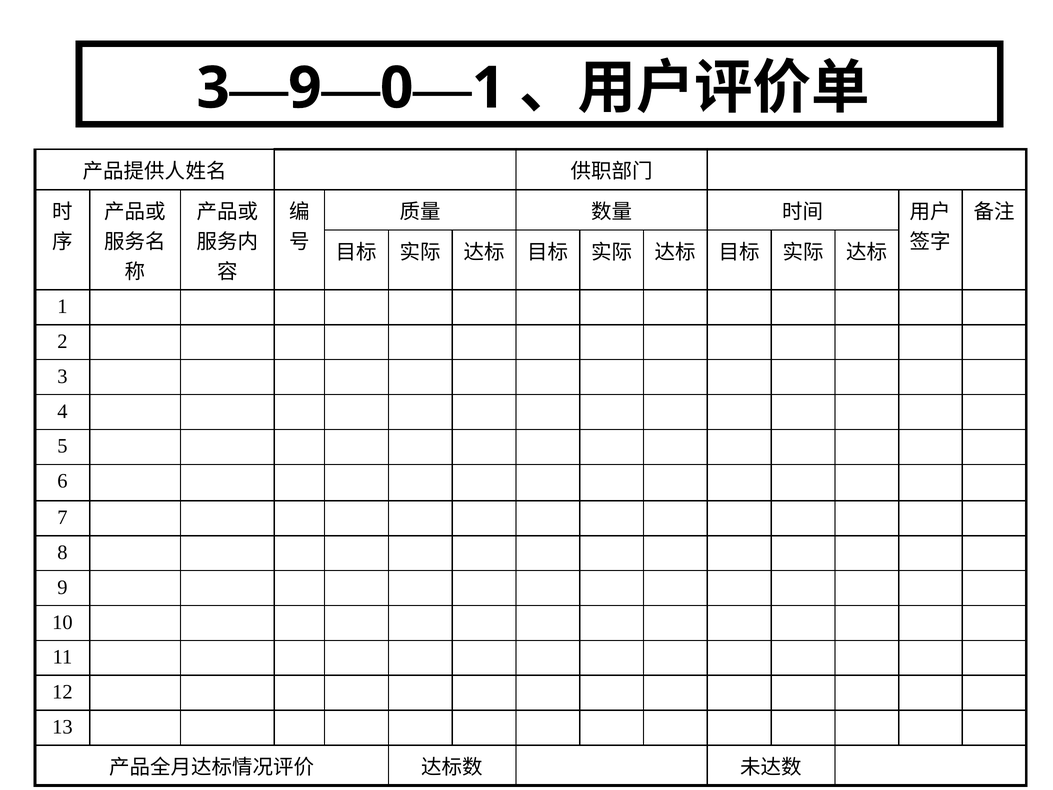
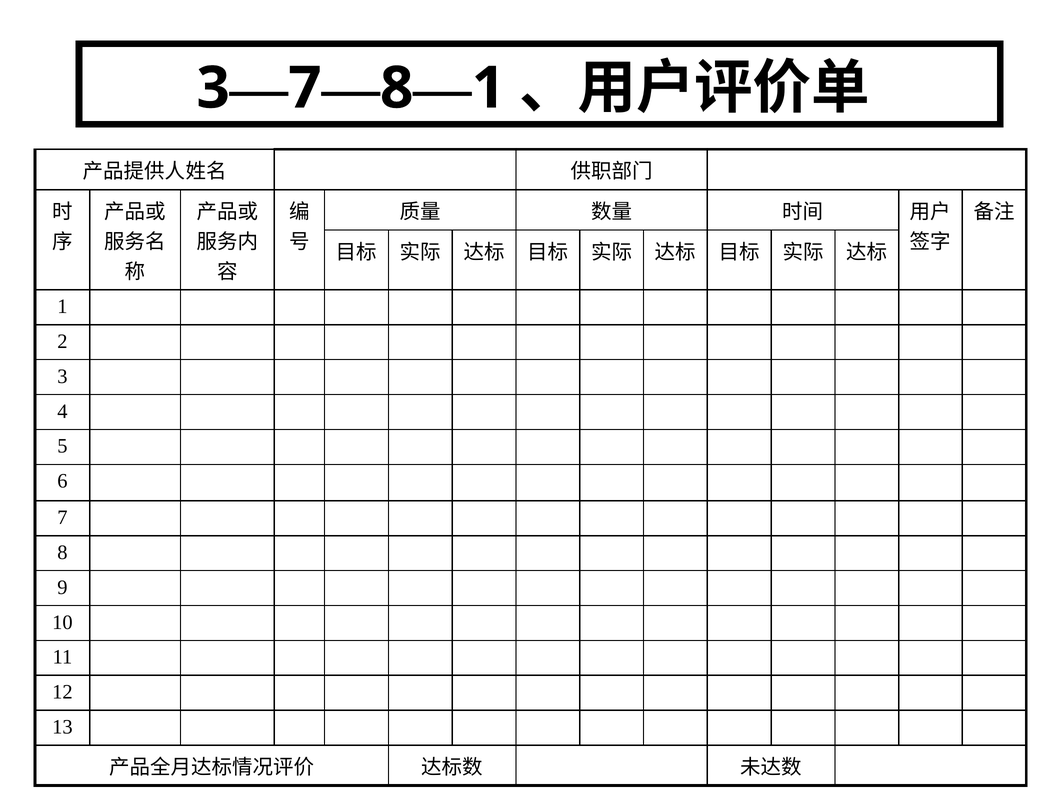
9 at (305, 88): 9 -> 7
0 at (397, 88): 0 -> 8
